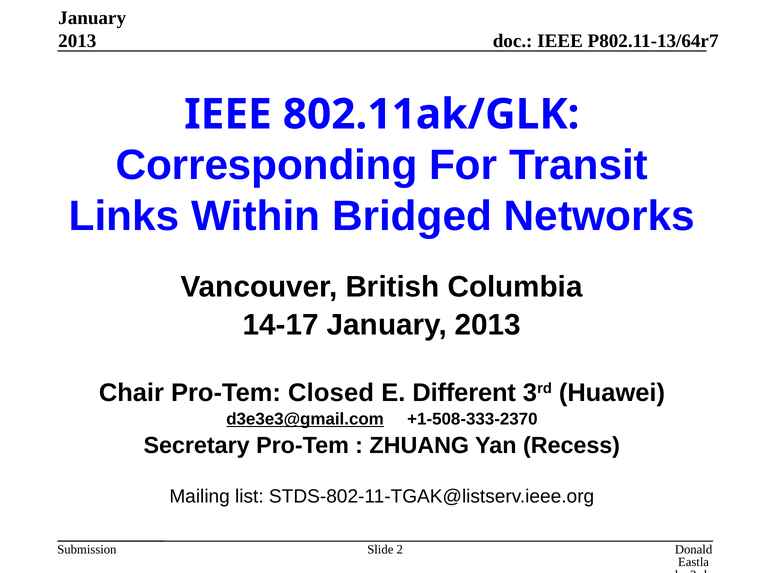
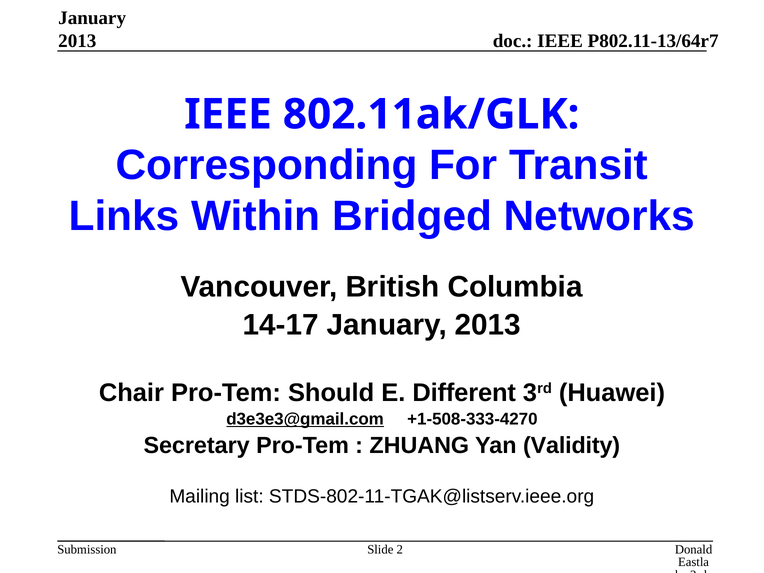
Closed: Closed -> Should
+1-508-333-2370: +1-508-333-2370 -> +1-508-333-4270
Recess: Recess -> Validity
